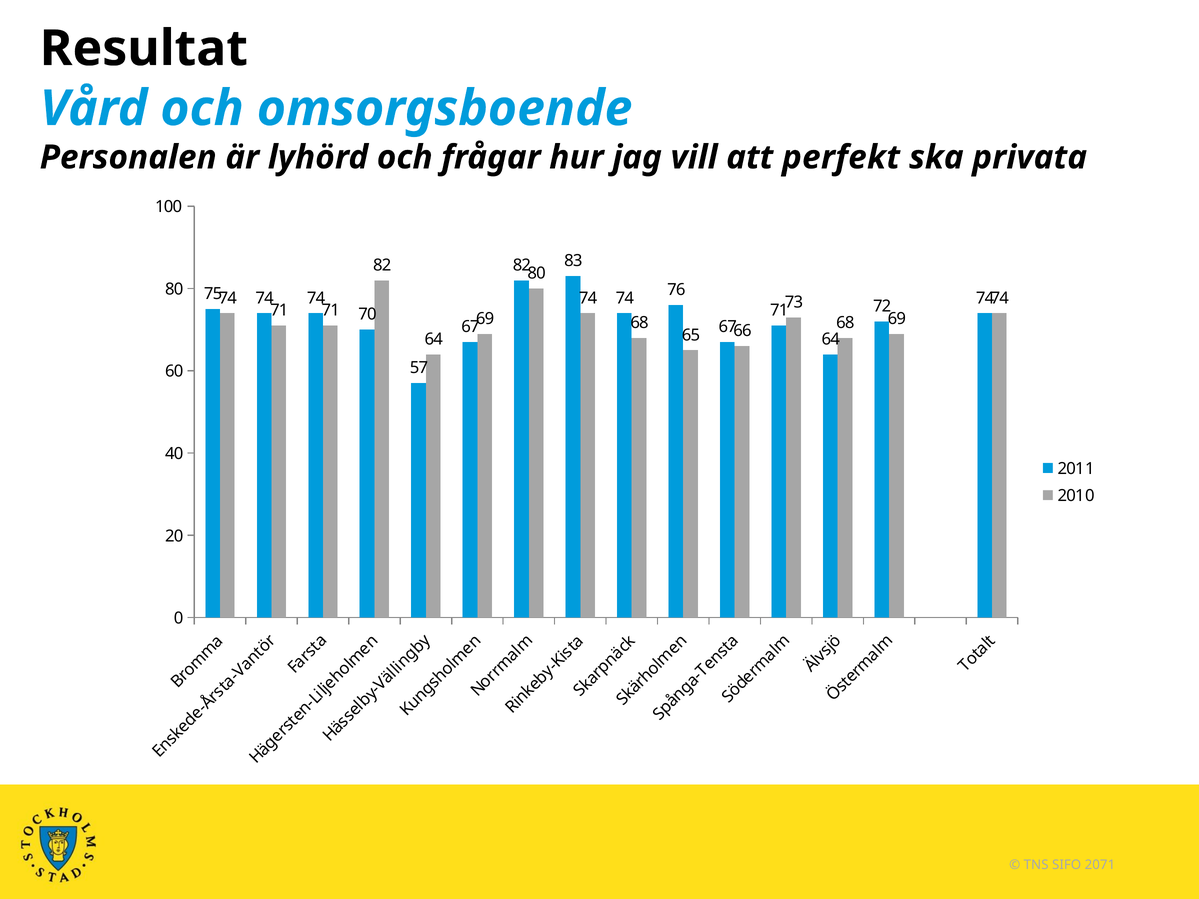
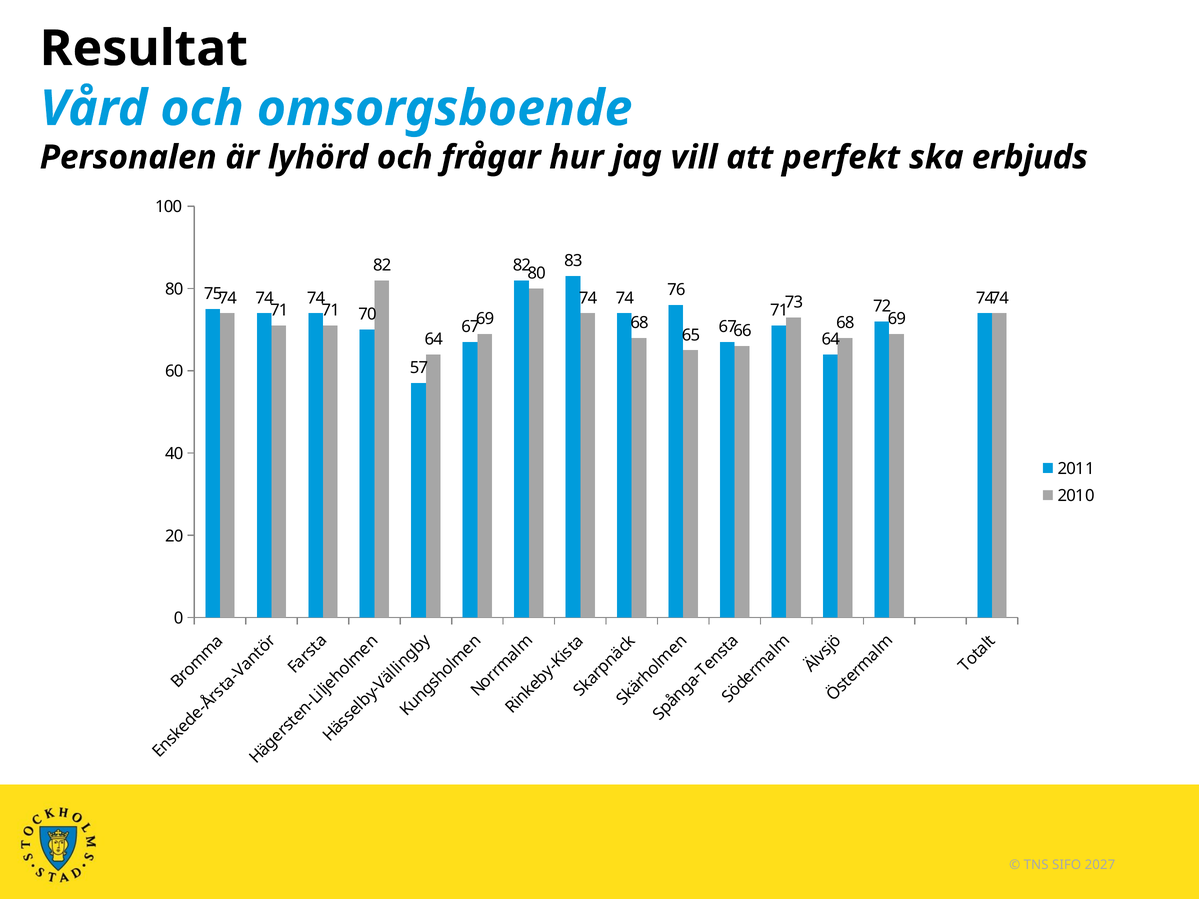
privata: privata -> erbjuds
2071: 2071 -> 2027
